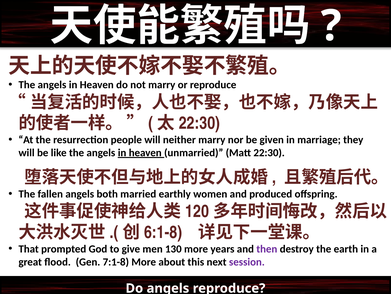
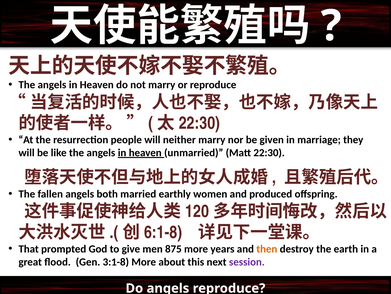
130: 130 -> 875
then colour: purple -> orange
7:1-8: 7:1-8 -> 3:1-8
